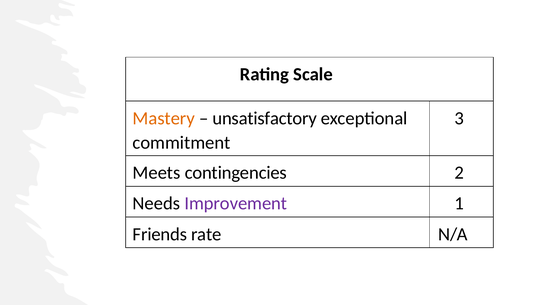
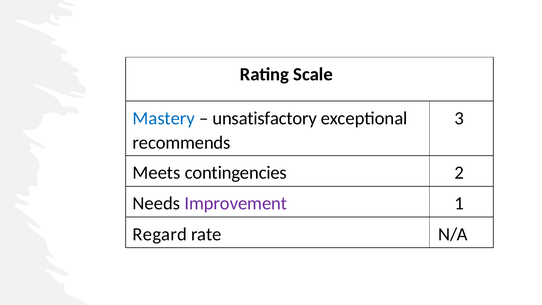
Mastery colour: orange -> blue
commitment: commitment -> recommends
Friends: Friends -> Regard
